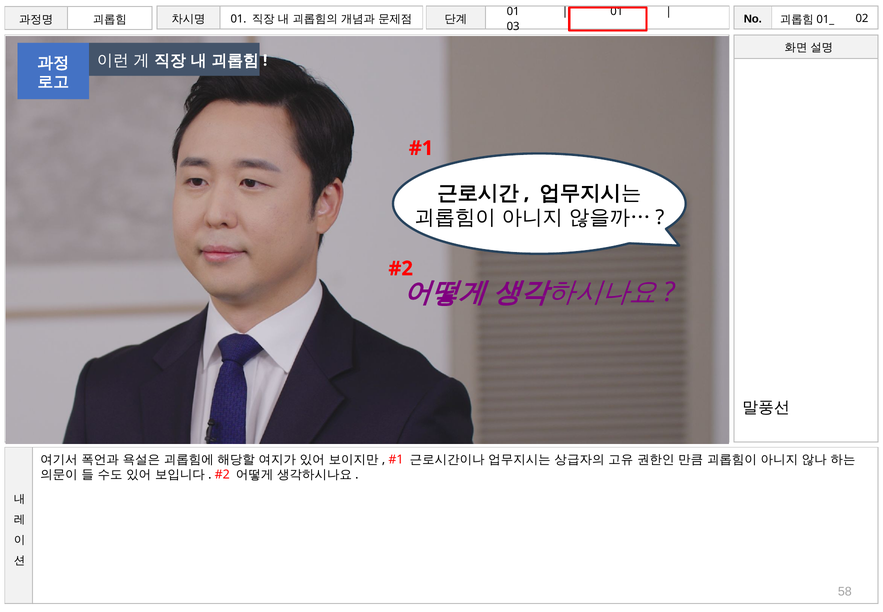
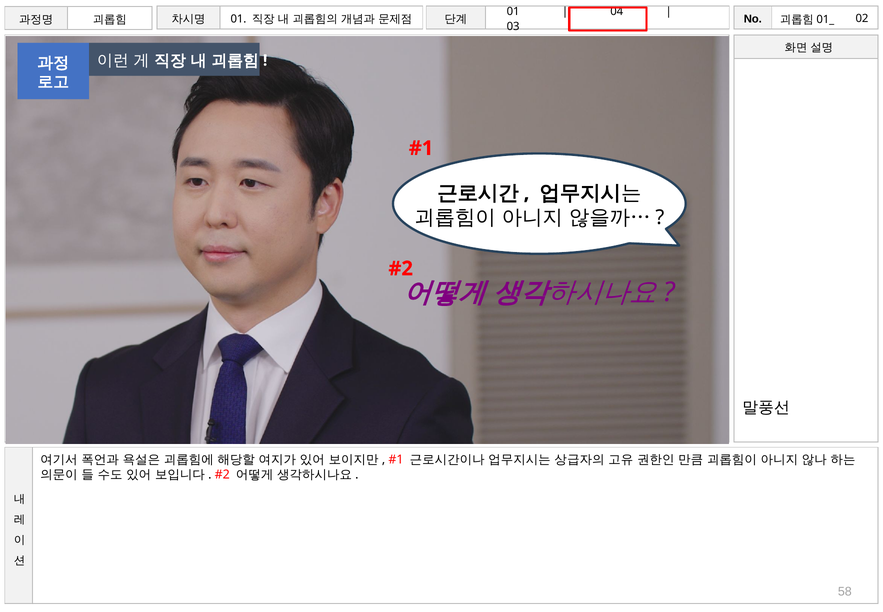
01 at (617, 12): 01 -> 04
